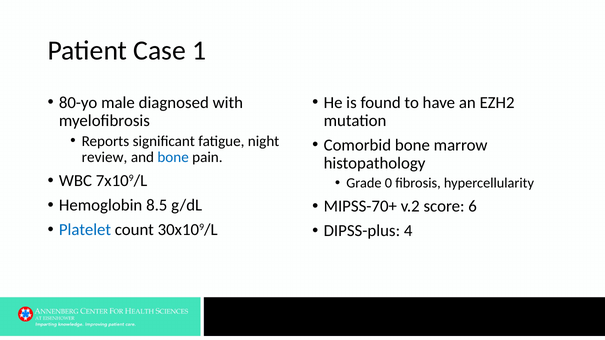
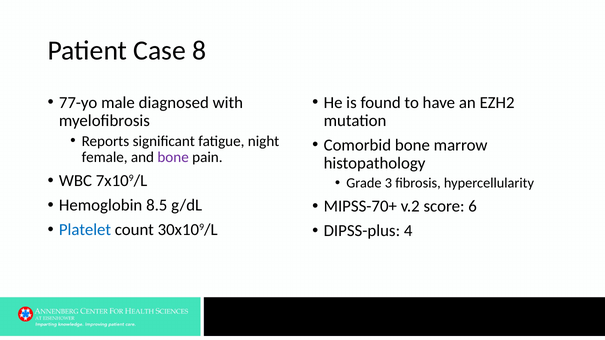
1: 1 -> 8
80-yo: 80-yo -> 77-yo
review: review -> female
bone at (173, 158) colour: blue -> purple
0: 0 -> 3
